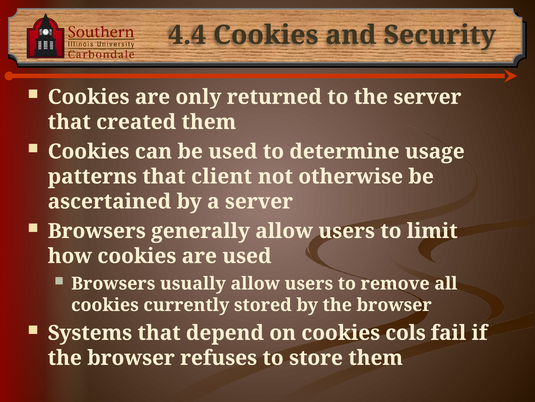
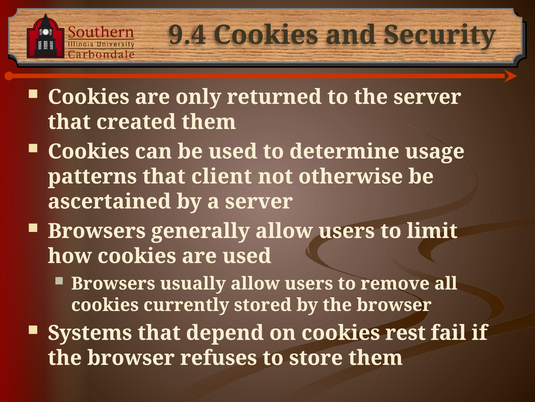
4.4: 4.4 -> 9.4
cols: cols -> rest
